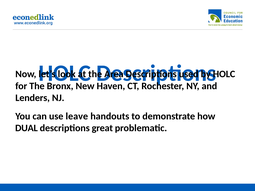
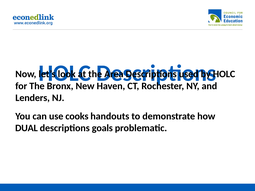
leave: leave -> cooks
great: great -> goals
